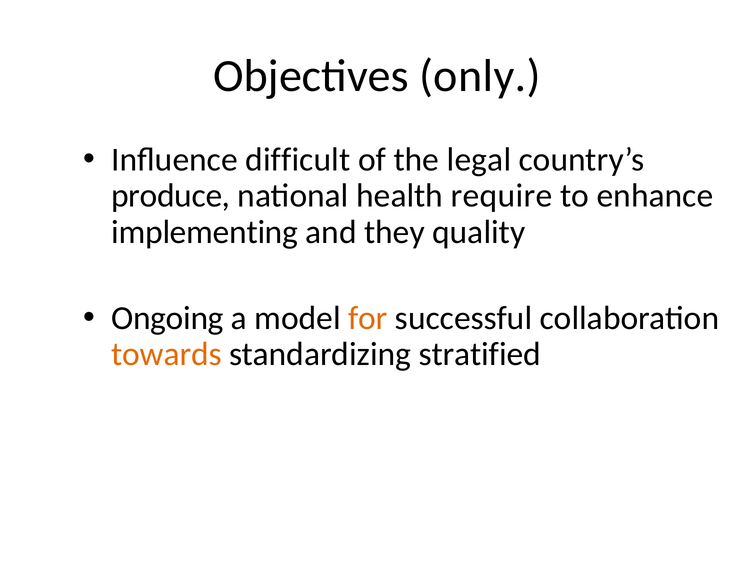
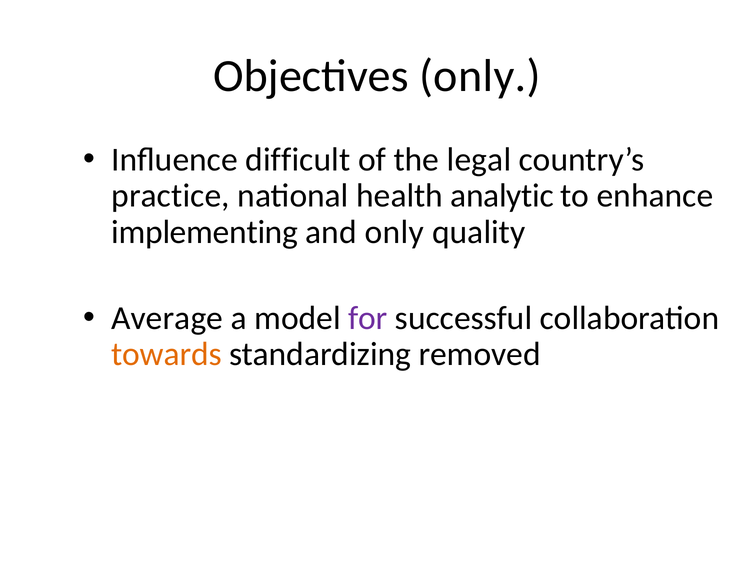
produce: produce -> practice
require: require -> analytic
and they: they -> only
Ongoing: Ongoing -> Average
for colour: orange -> purple
stratified: stratified -> removed
